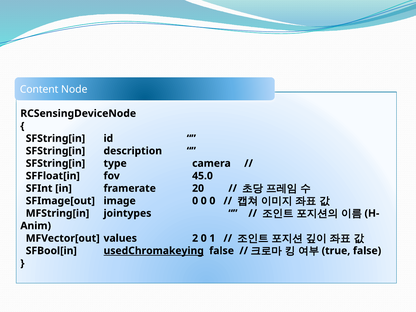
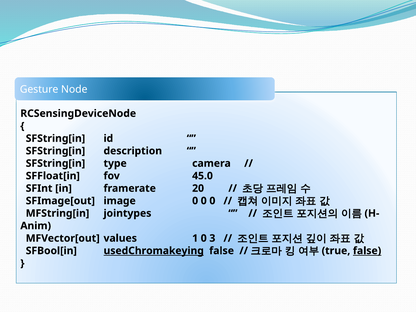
Content: Content -> Gesture
2: 2 -> 1
1: 1 -> 3
false at (367, 251) underline: none -> present
